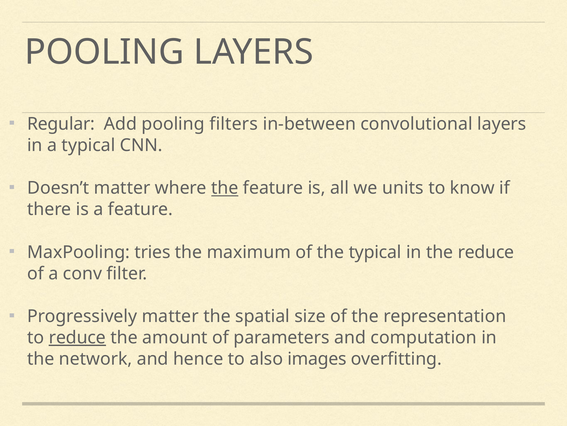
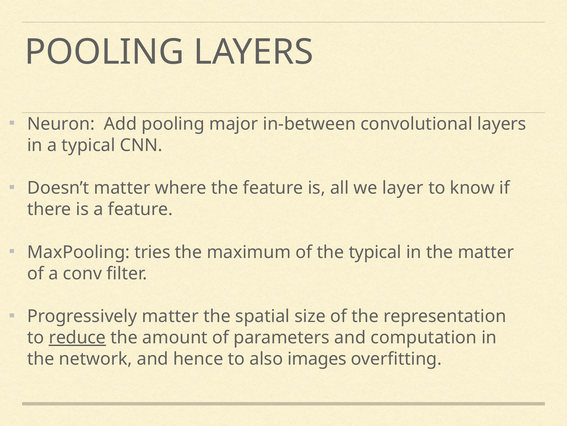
Regular: Regular -> Neuron
filters: filters -> major
the at (225, 188) underline: present -> none
units: units -> layer
the reduce: reduce -> matter
